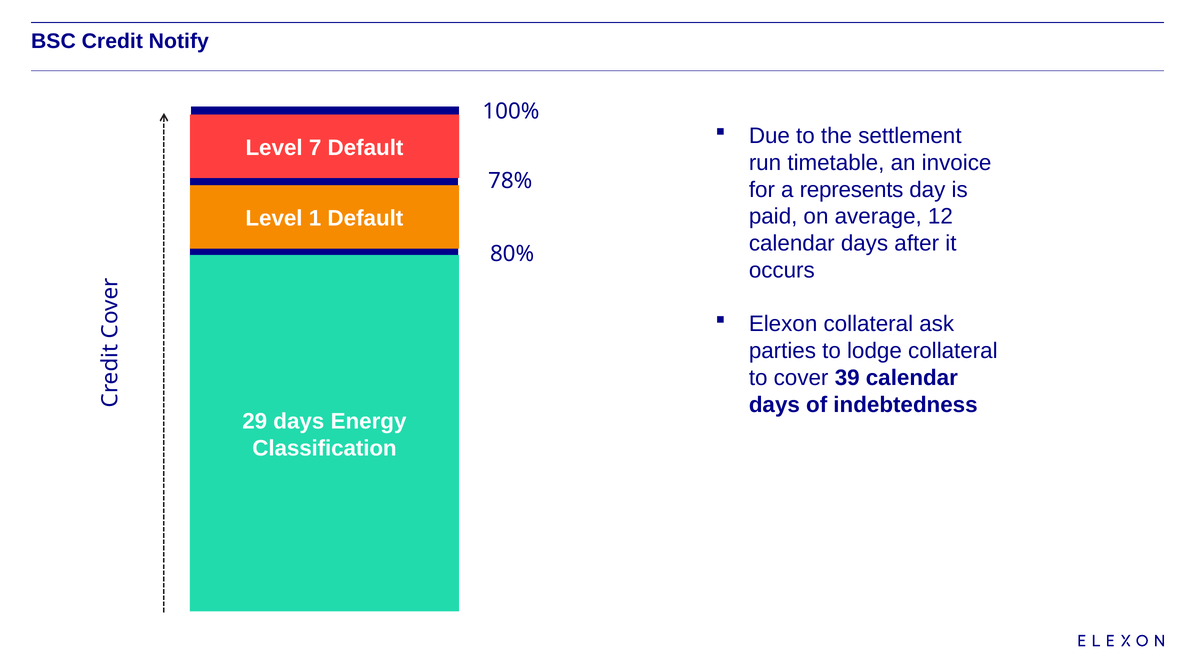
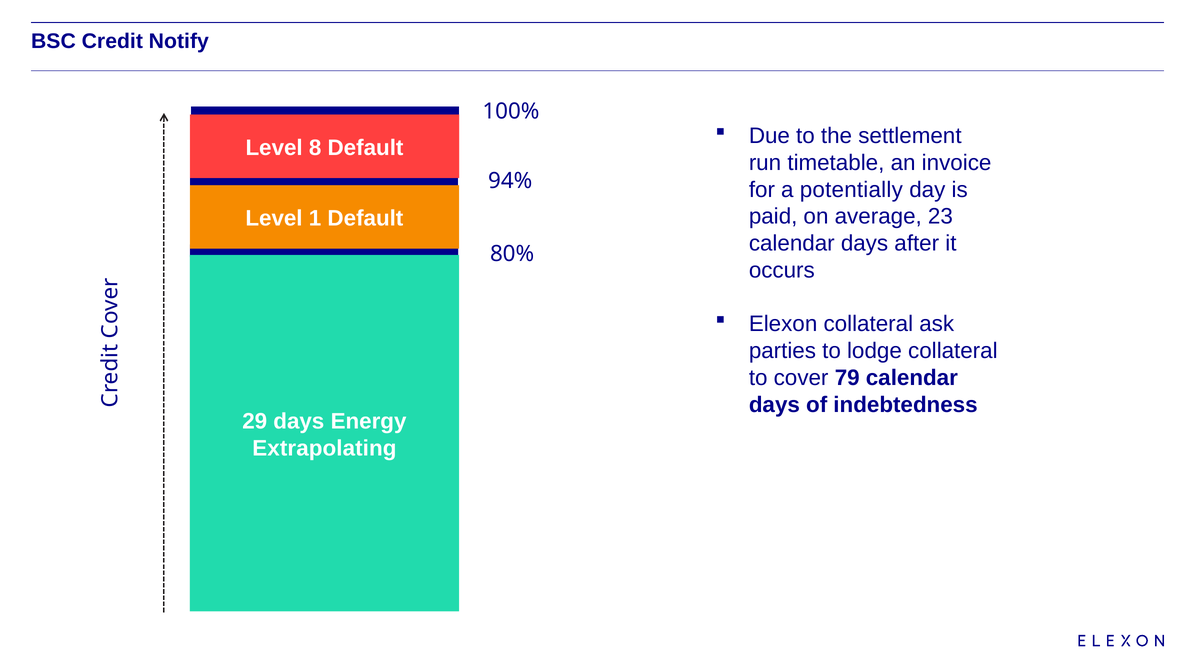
7: 7 -> 8
78%: 78% -> 94%
represents: represents -> potentially
12: 12 -> 23
39: 39 -> 79
Classification: Classification -> Extrapolating
